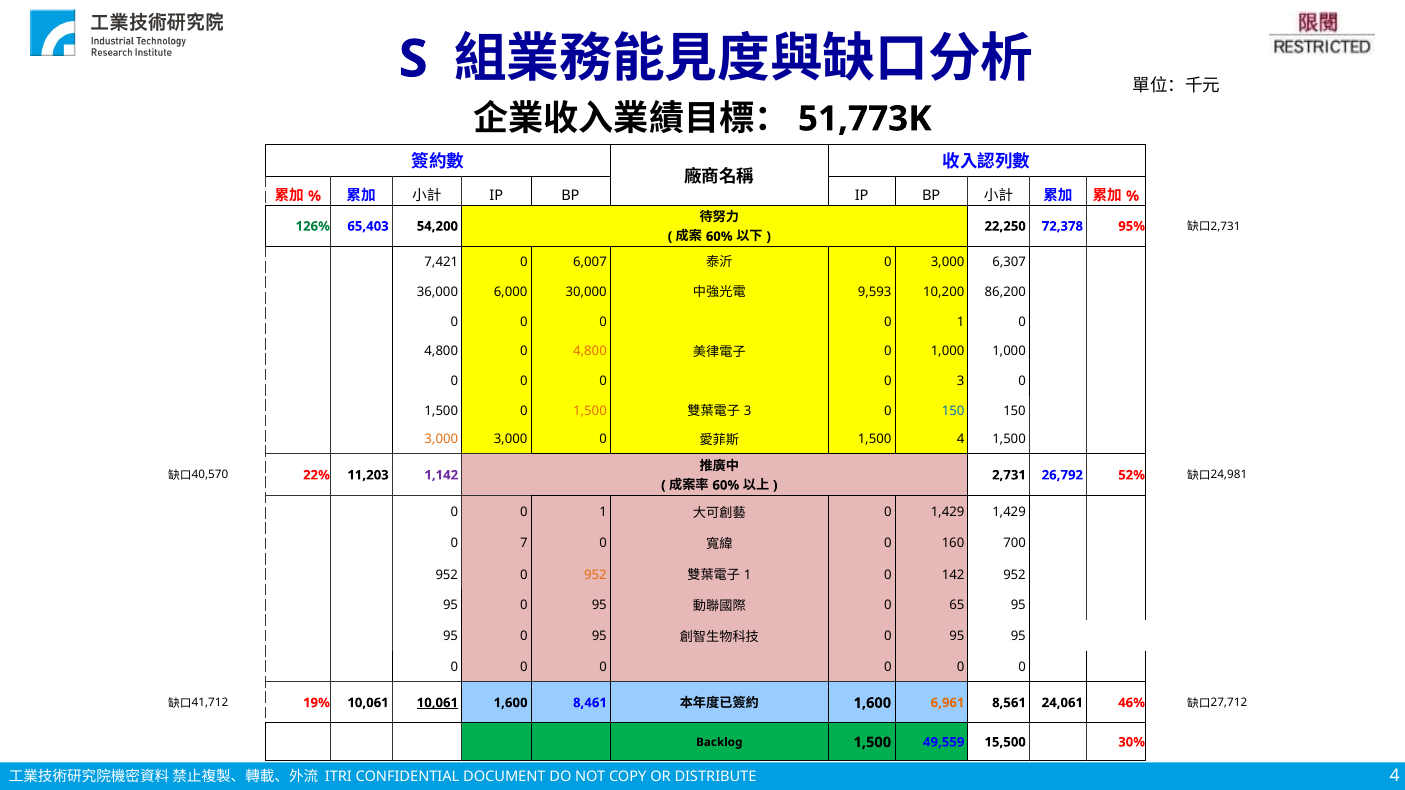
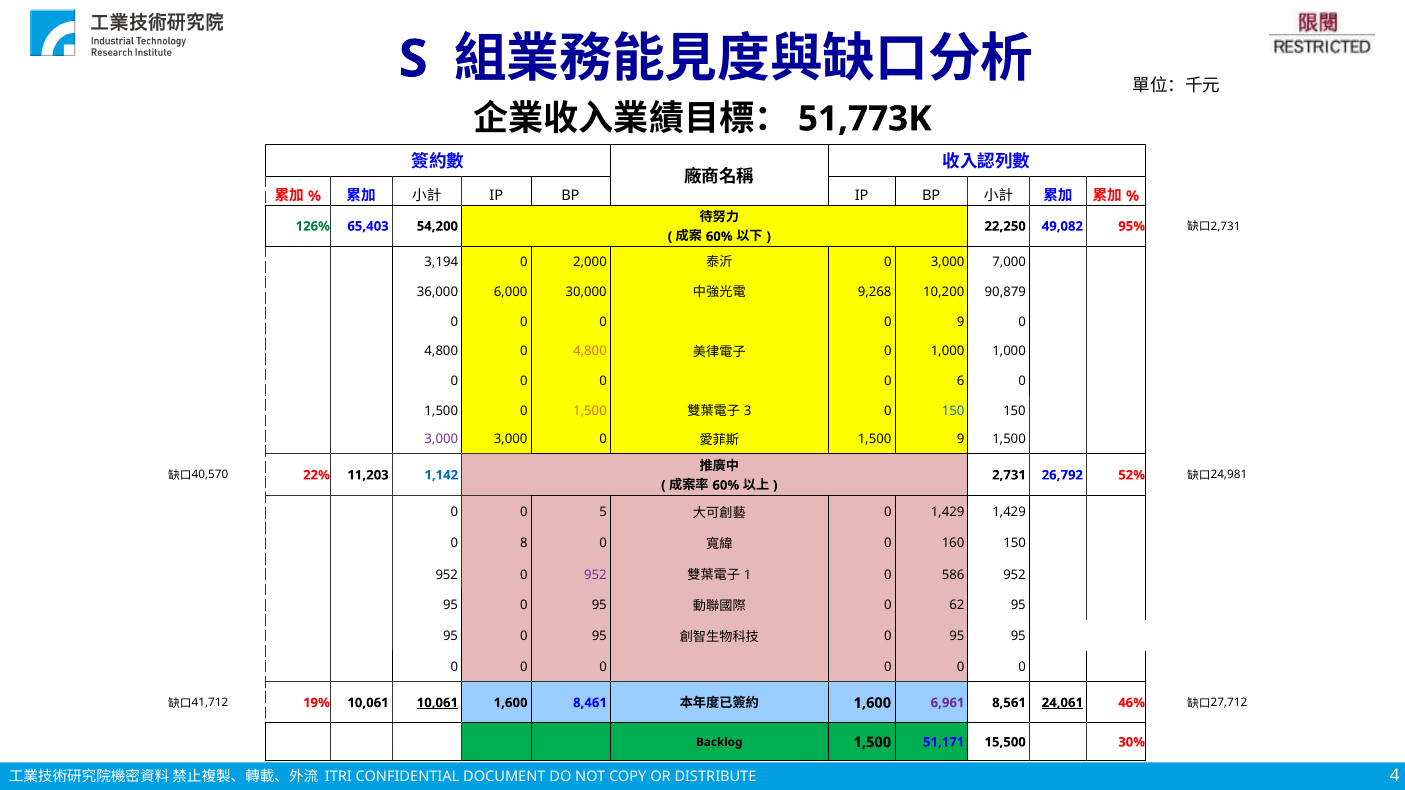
72,378: 72,378 -> 49,082
7,421: 7,421 -> 3,194
6,007: 6,007 -> 2,000
6,307: 6,307 -> 7,000
9,593: 9,593 -> 9,268
86,200: 86,200 -> 90,879
0 0 0 1: 1 -> 9
0 3: 3 -> 6
3,000 at (441, 440) colour: orange -> purple
1,500 4: 4 -> 9
1,142 colour: purple -> blue
1 at (603, 512): 1 -> 5
7: 7 -> 8
160 700: 700 -> 150
952 at (596, 575) colour: orange -> purple
142: 142 -> 586
65: 65 -> 62
6,961 colour: orange -> purple
24,061 underline: none -> present
49,559: 49,559 -> 51,171
